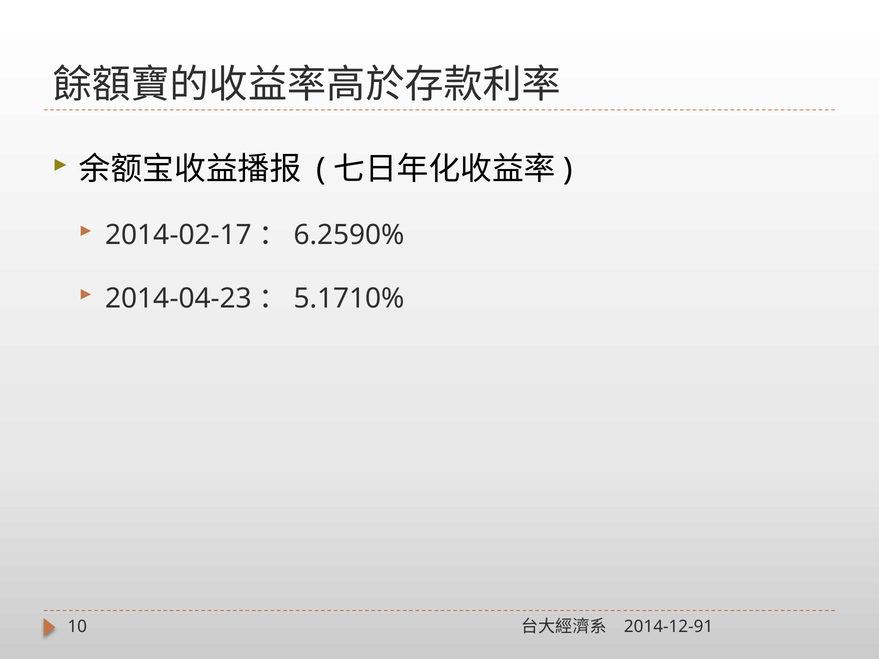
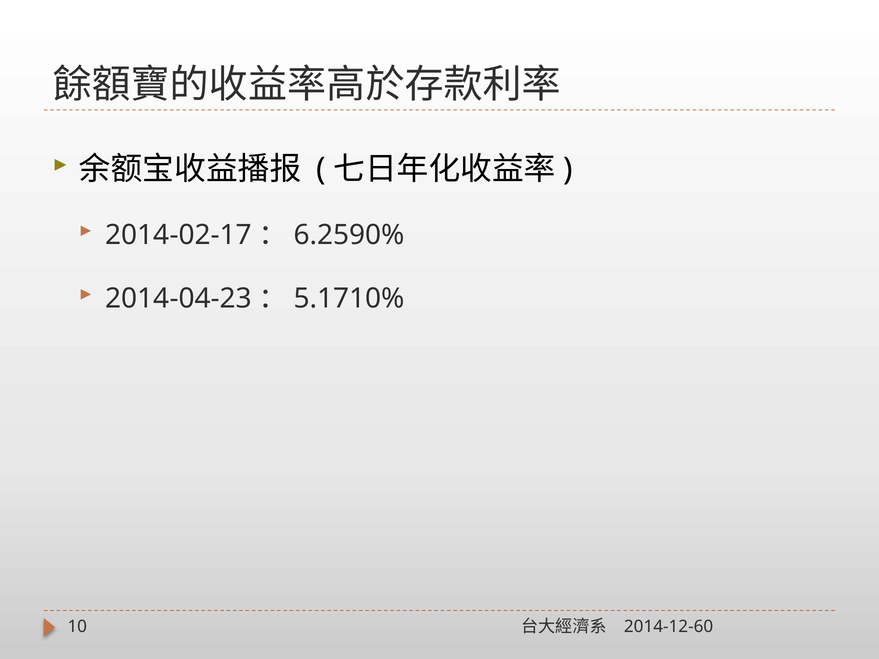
2014-12-91: 2014-12-91 -> 2014-12-60
